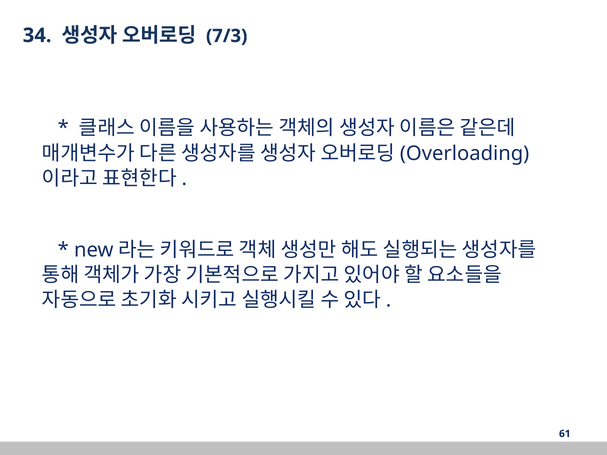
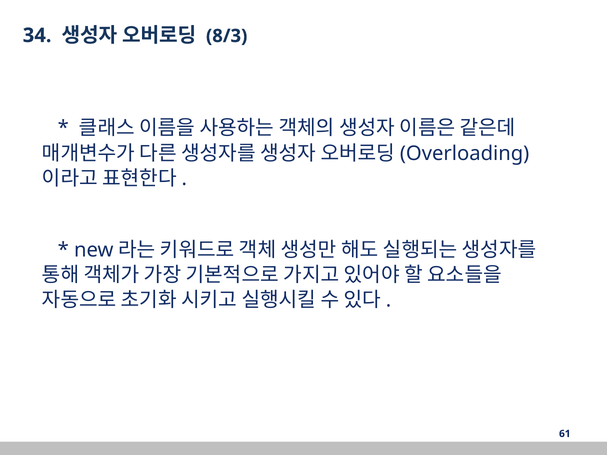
7/3: 7/3 -> 8/3
